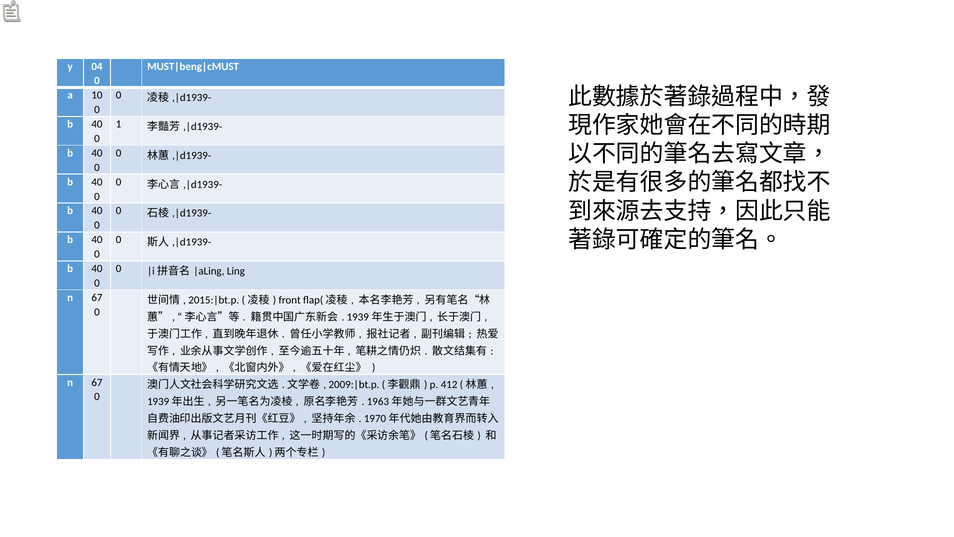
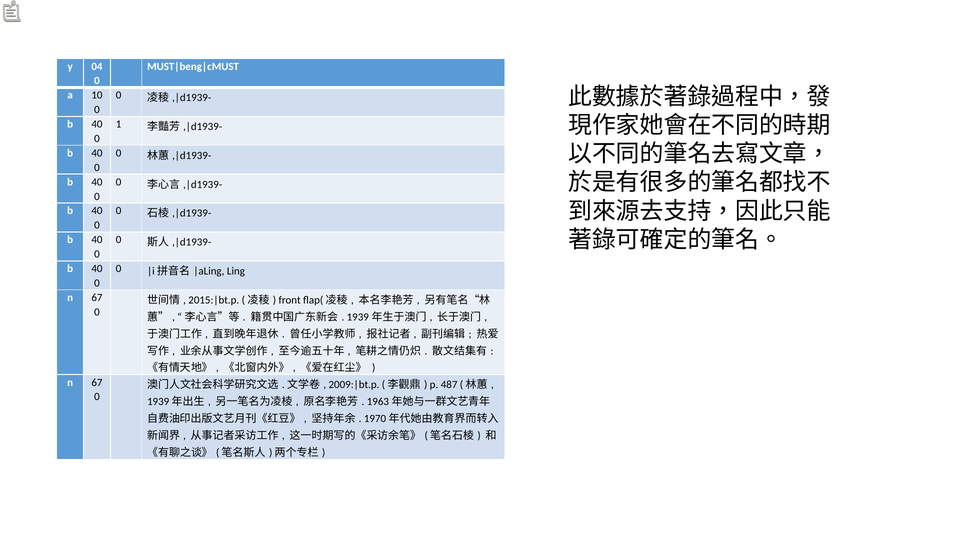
412: 412 -> 487
